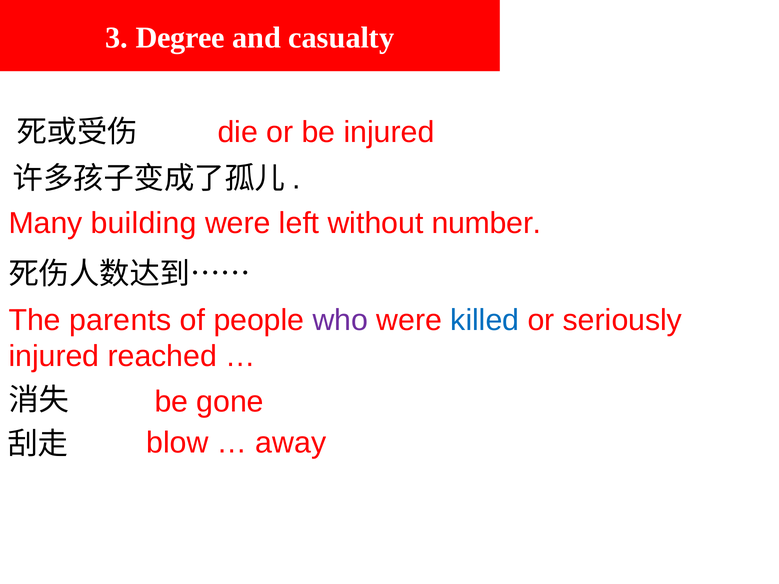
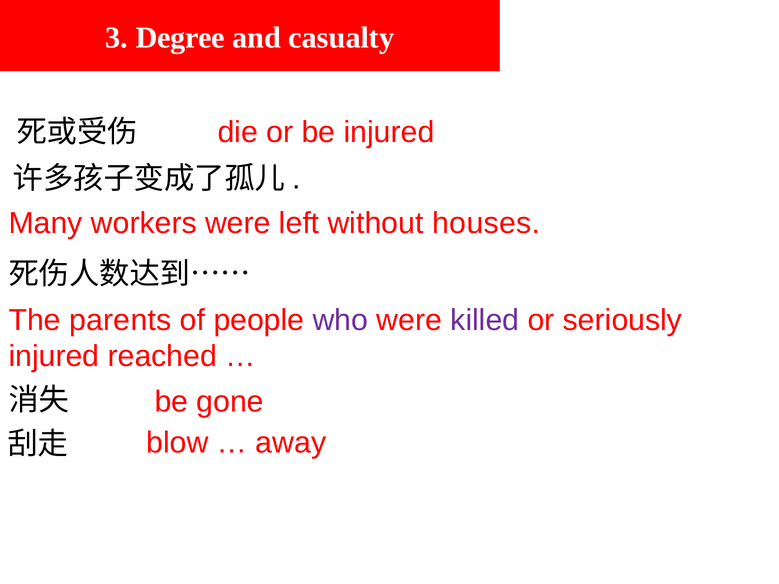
building: building -> workers
number: number -> houses
killed colour: blue -> purple
